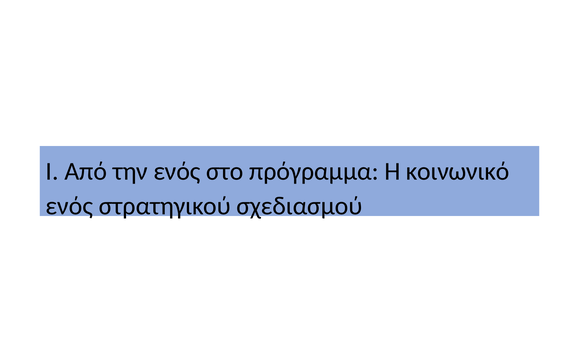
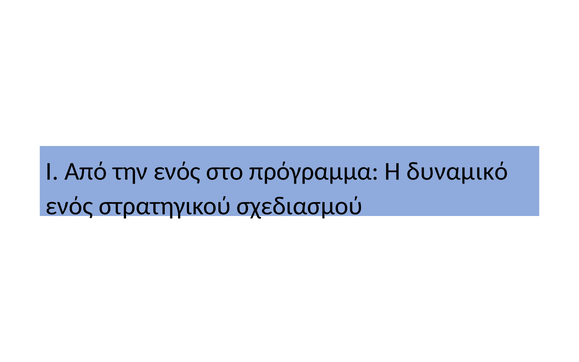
κοινωνικό: κοινωνικό -> δυναμικό
